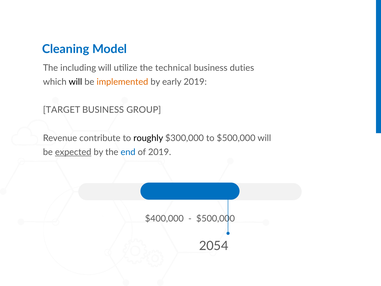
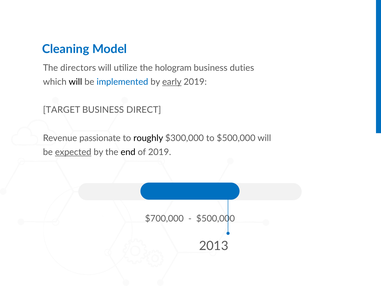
including: including -> directors
technical: technical -> hologram
implemented colour: orange -> blue
early underline: none -> present
GROUP: GROUP -> DIRECT
contribute: contribute -> passionate
end colour: blue -> black
$400,000: $400,000 -> $700,000
2054: 2054 -> 2013
